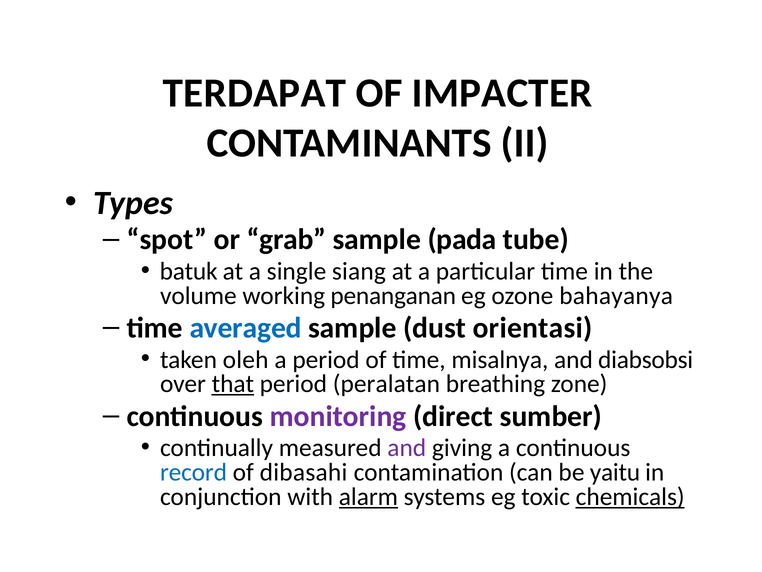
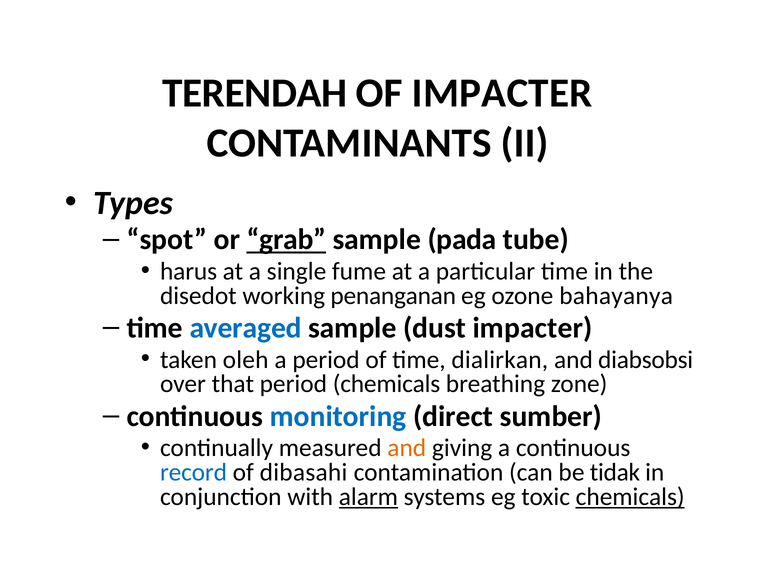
TERDAPAT: TERDAPAT -> TERENDAH
grab underline: none -> present
batuk: batuk -> harus
siang: siang -> fume
volume: volume -> disedot
dust orientasi: orientasi -> impacter
misalnya: misalnya -> dialirkan
that underline: present -> none
period peralatan: peralatan -> chemicals
monitoring colour: purple -> blue
and at (407, 448) colour: purple -> orange
yaitu: yaitu -> tidak
